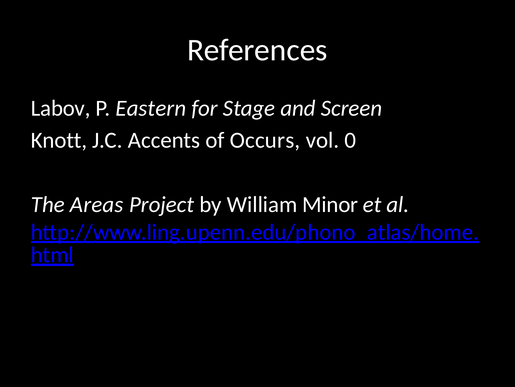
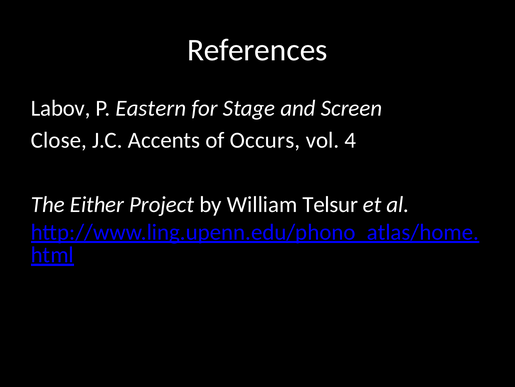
Knott: Knott -> Close
0: 0 -> 4
Areas: Areas -> Either
Minor: Minor -> Telsur
